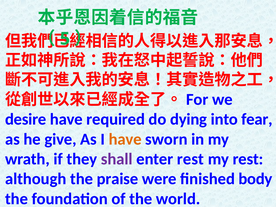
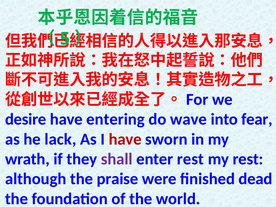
required: required -> entering
dying: dying -> wave
give: give -> lack
have at (125, 139) colour: orange -> red
body: body -> dead
